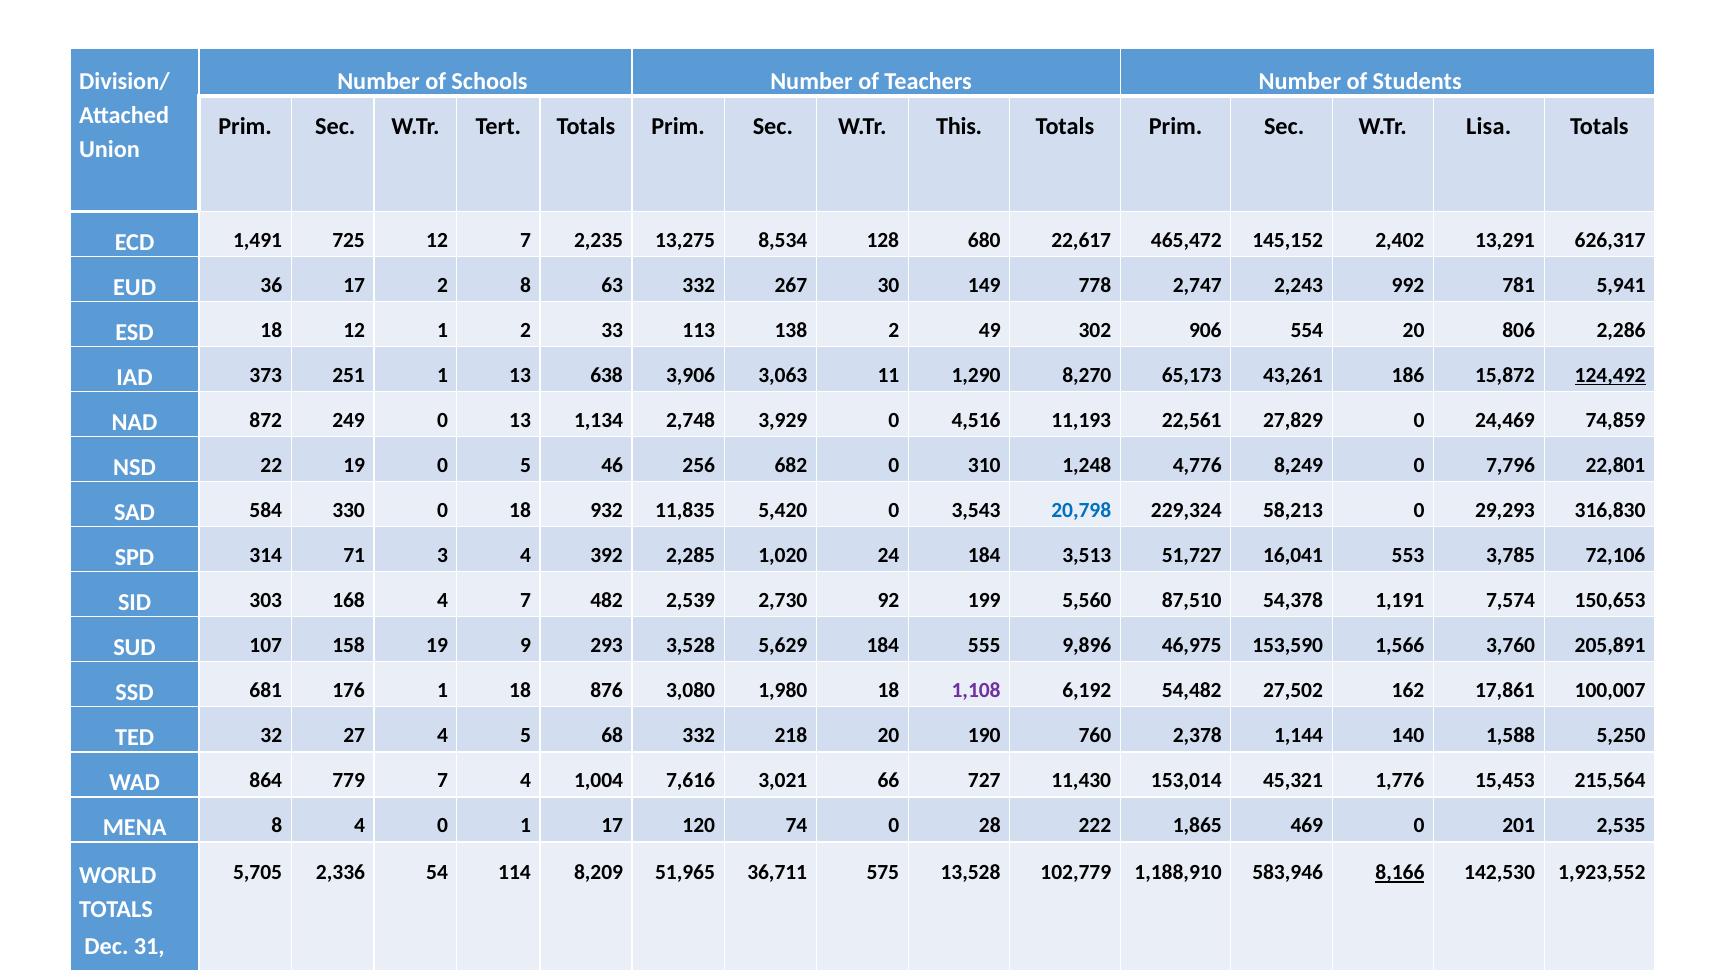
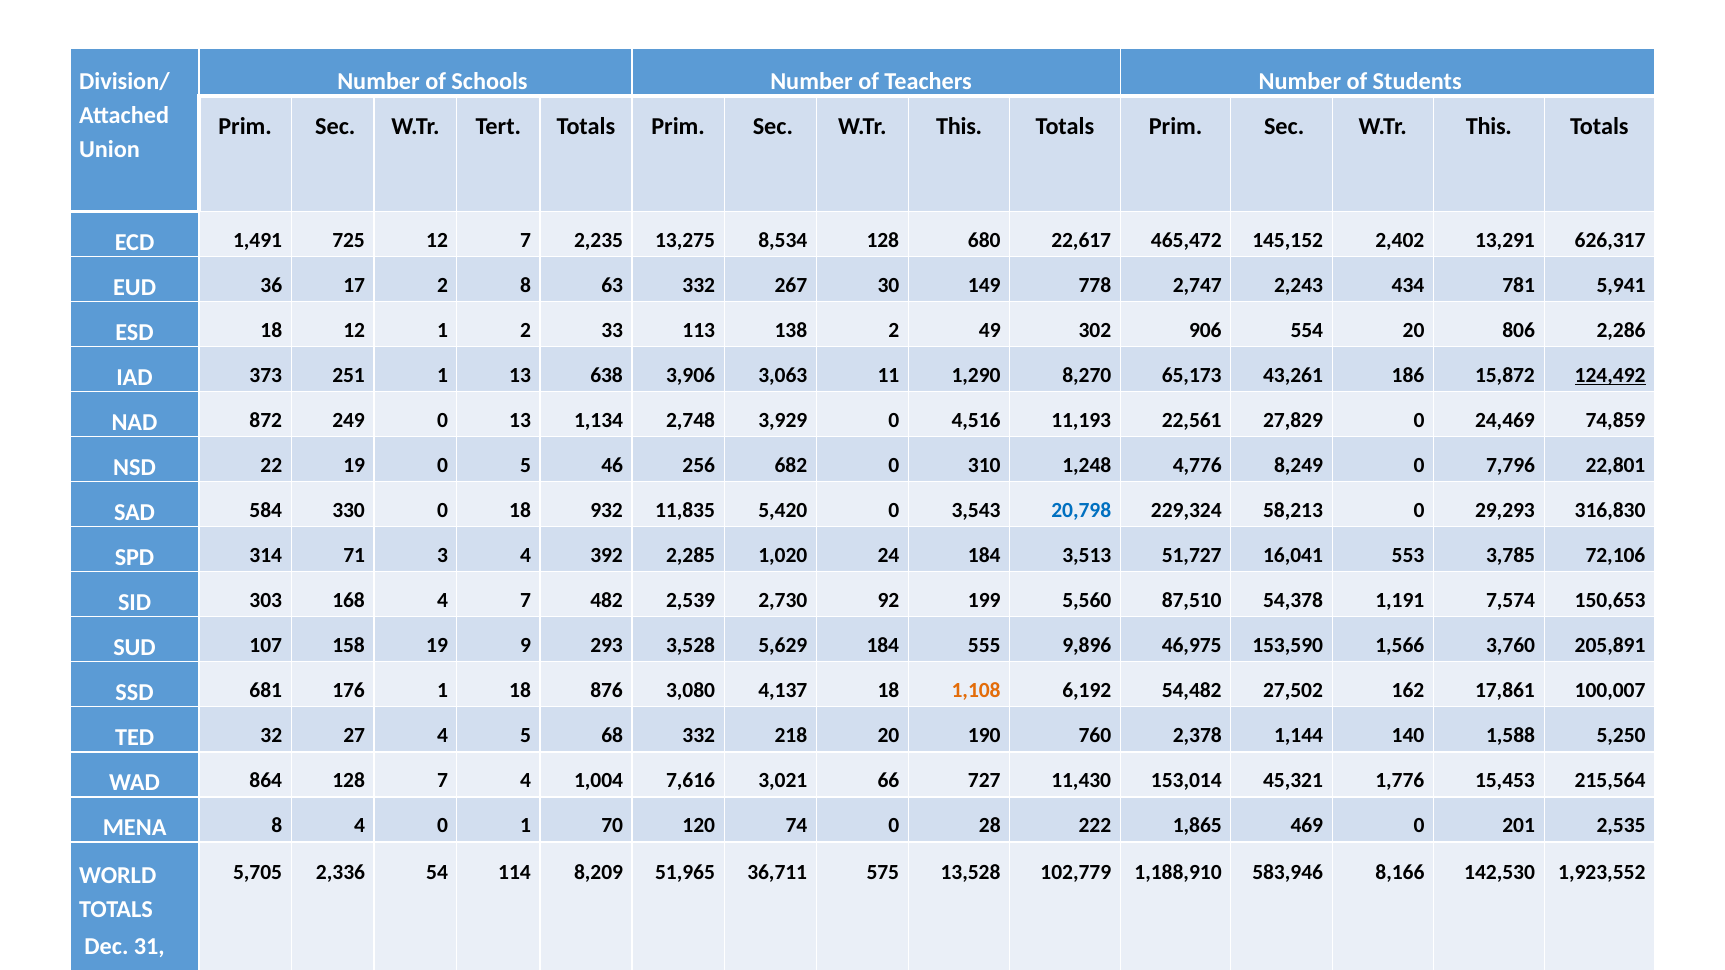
Lisa at (1489, 127): Lisa -> This
992: 992 -> 434
1,980: 1,980 -> 4,137
1,108 colour: purple -> orange
864 779: 779 -> 128
1 17: 17 -> 70
8,166 underline: present -> none
